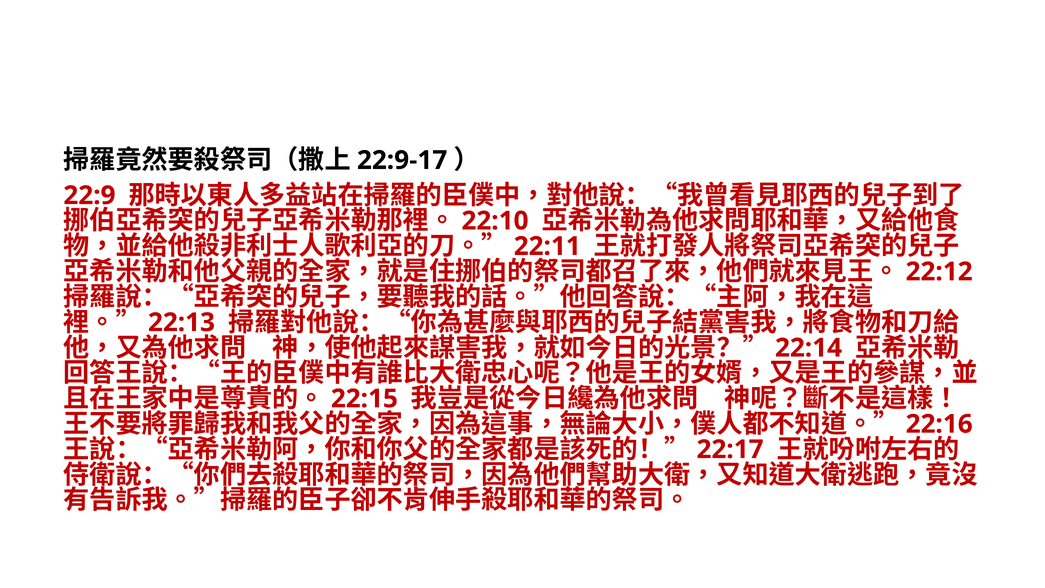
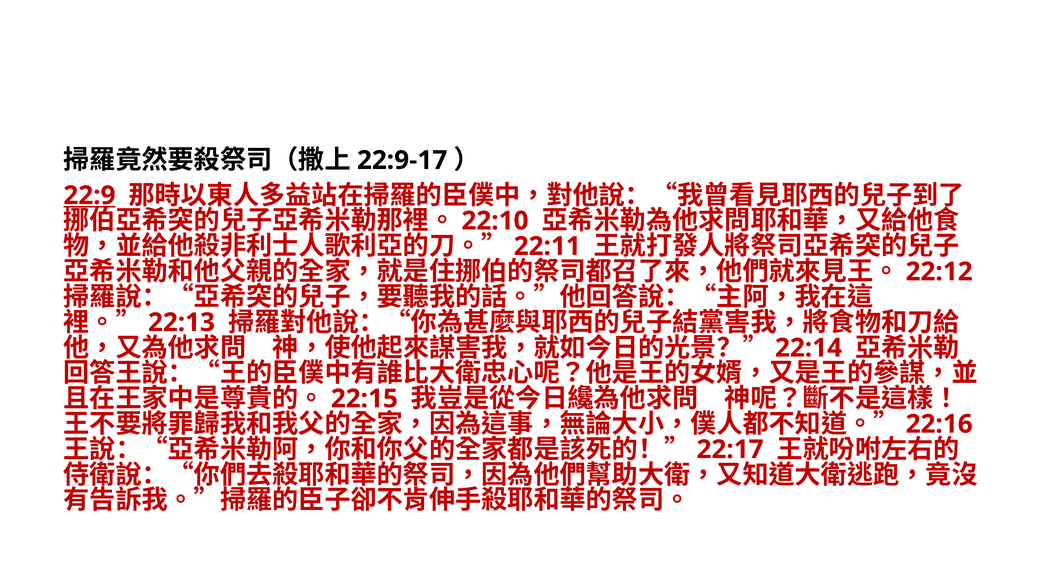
22:9 underline: none -> present
